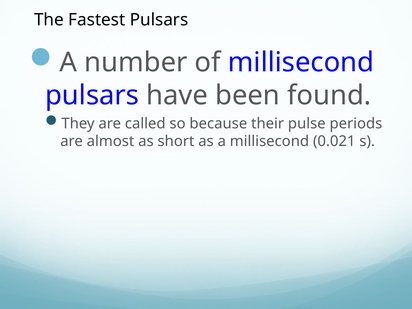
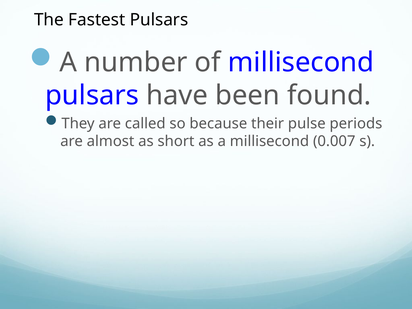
0.021: 0.021 -> 0.007
